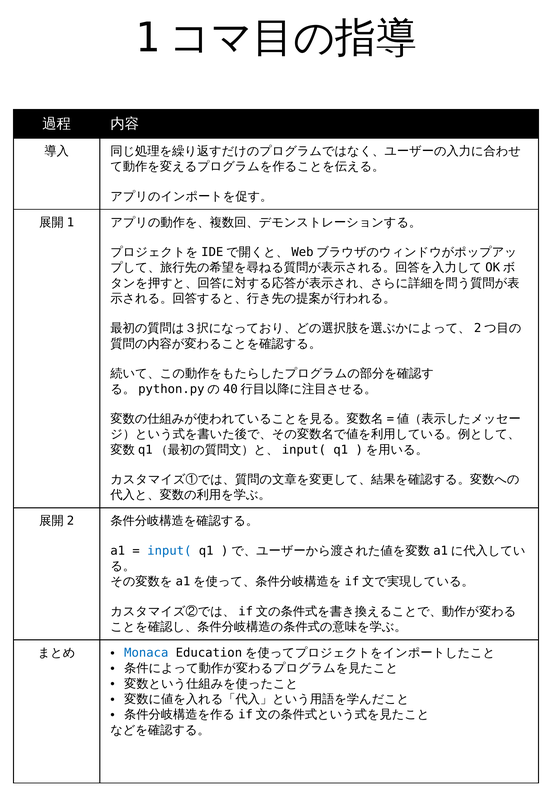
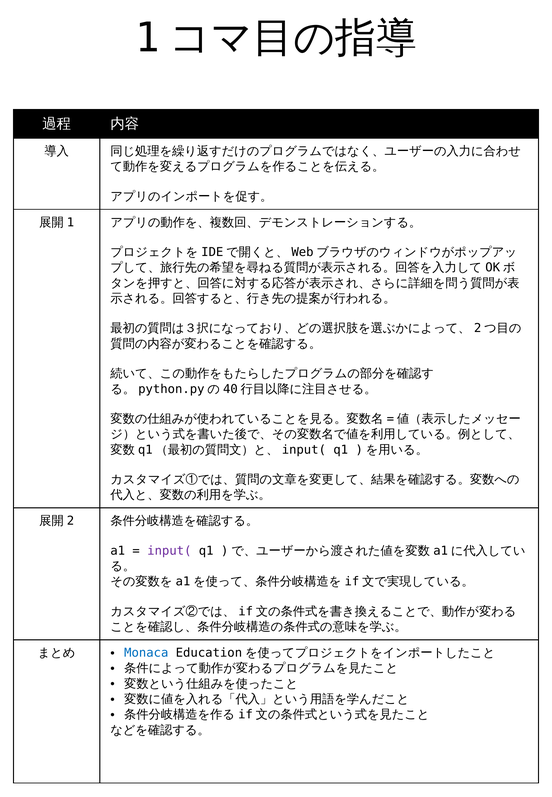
input( at (169, 551) colour: blue -> purple
